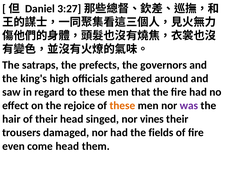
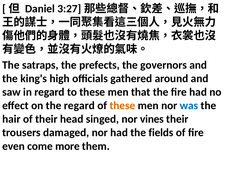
the rejoice: rejoice -> regard
was colour: purple -> blue
come head: head -> more
